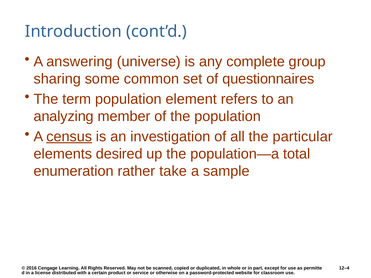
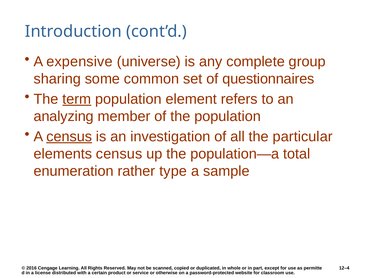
answering: answering -> expensive
term underline: none -> present
elements desired: desired -> census
take: take -> type
